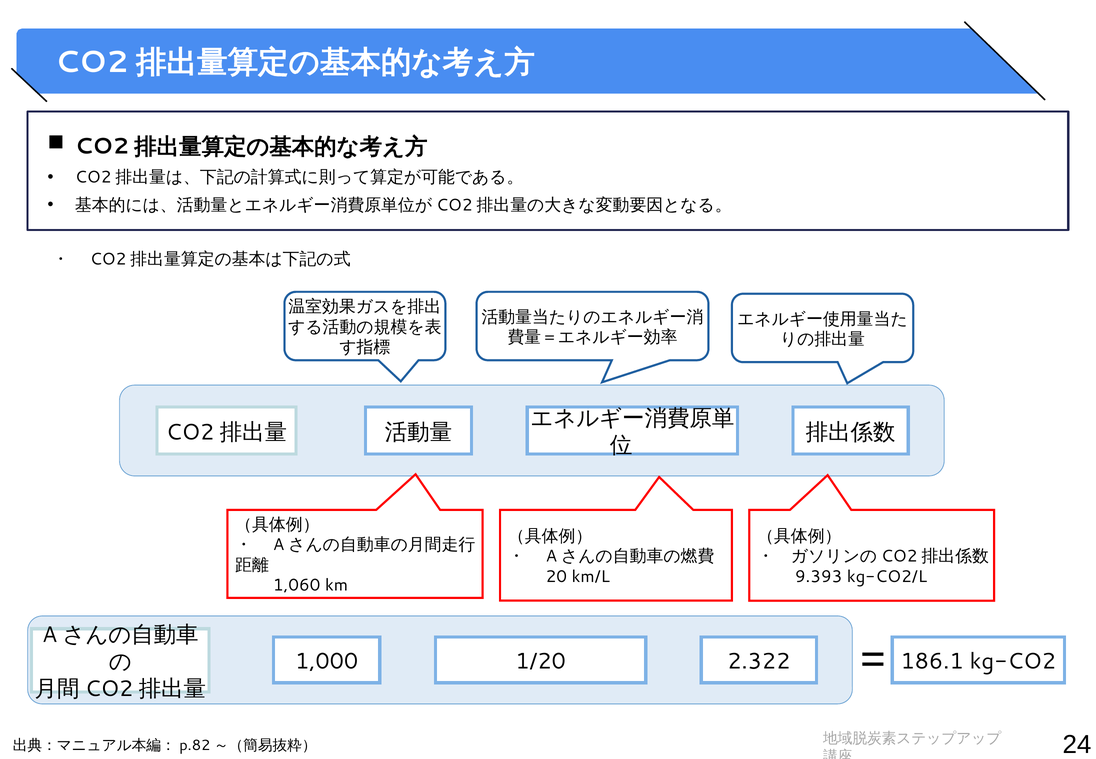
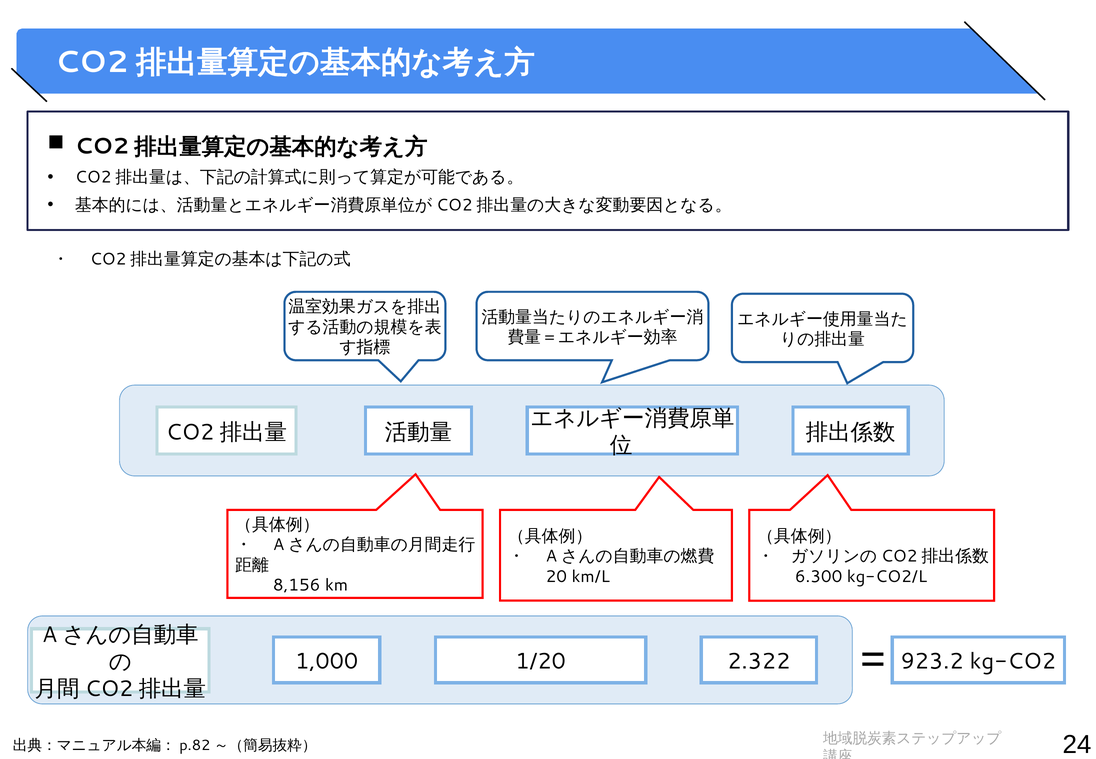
9.393: 9.393 -> 6.300
1,060: 1,060 -> 8,156
186.1: 186.1 -> 923.2
